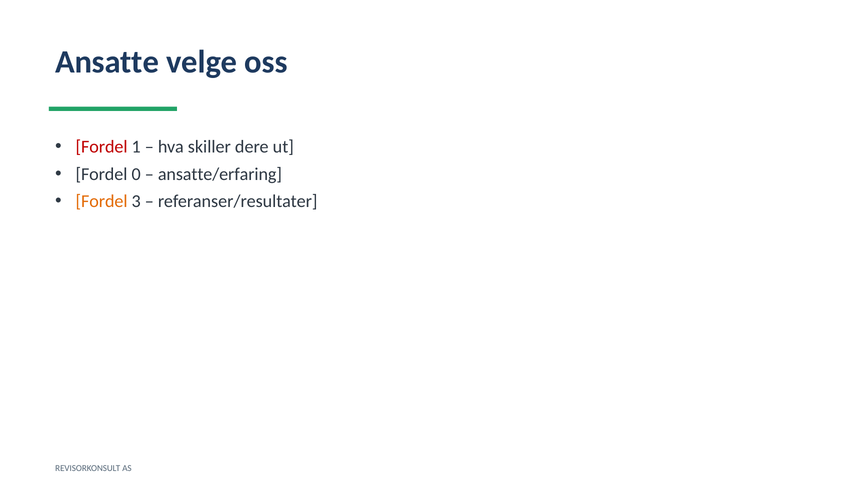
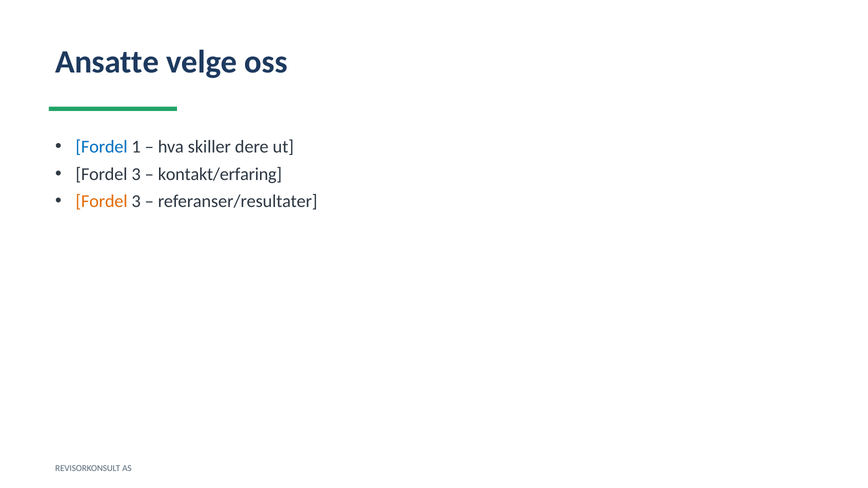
Fordel at (102, 147) colour: red -> blue
0 at (136, 174): 0 -> 3
ansatte/erfaring: ansatte/erfaring -> kontakt/erfaring
